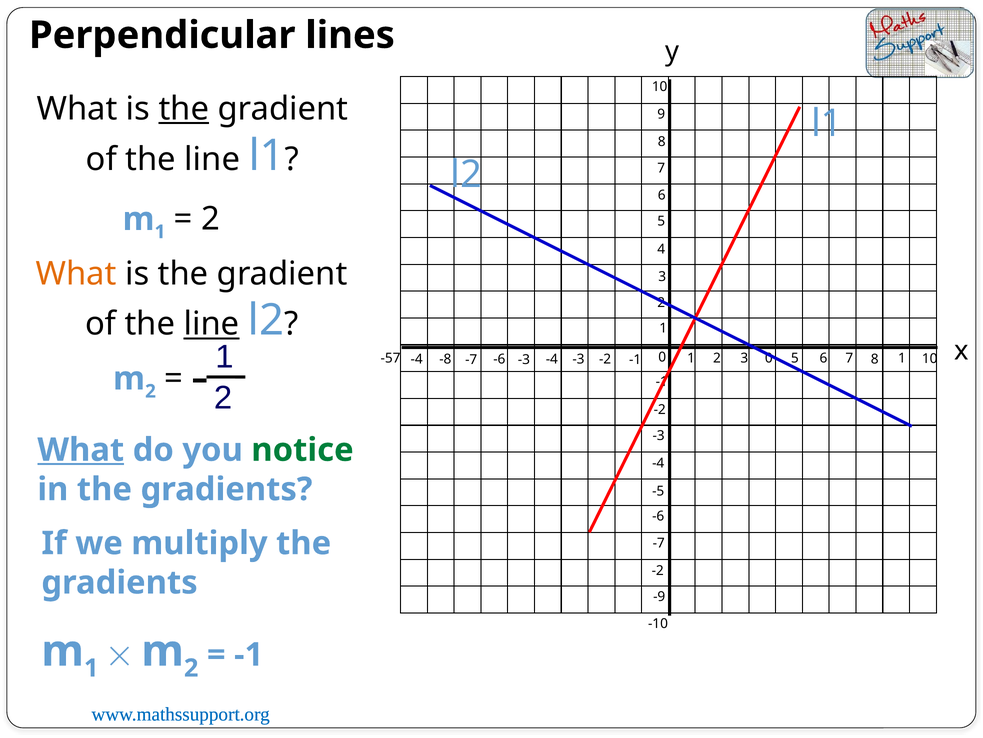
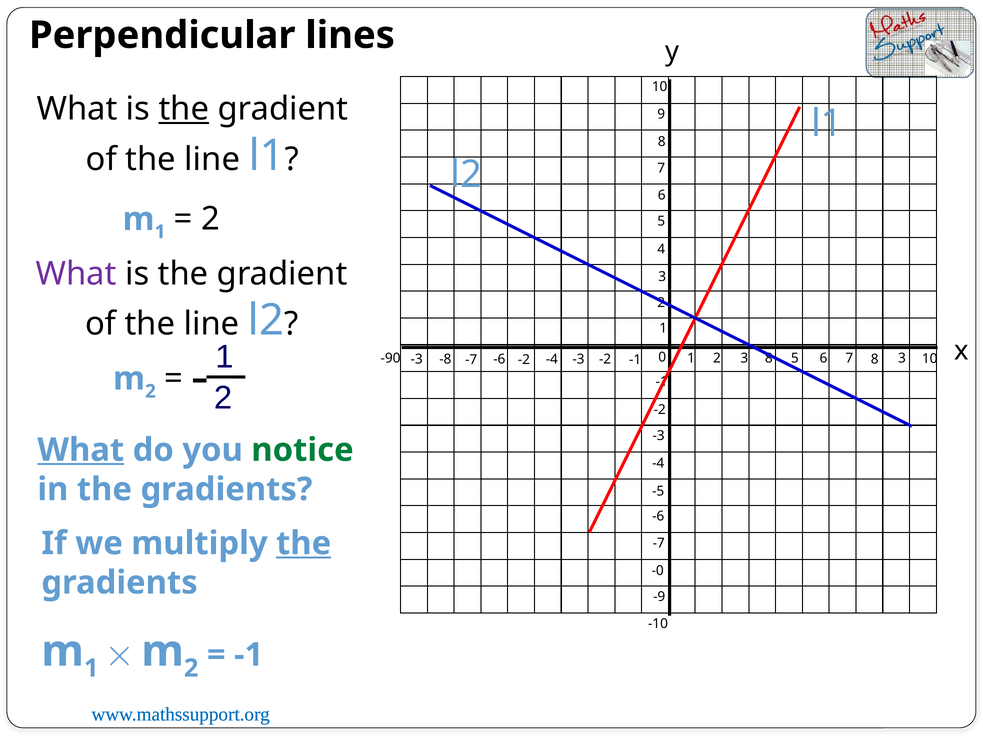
What at (76, 274) colour: orange -> purple
line at (211, 324) underline: present -> none
3 0: 0 -> 8
8 1: 1 -> 3
-57: -57 -> -90
-4 at (417, 359): -4 -> -3
-6 -3: -3 -> -2
the at (304, 543) underline: none -> present
-2 at (658, 570): -2 -> -0
